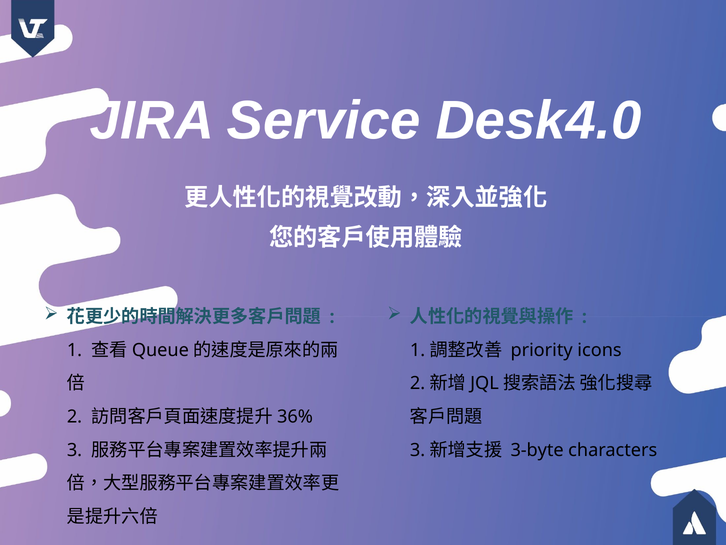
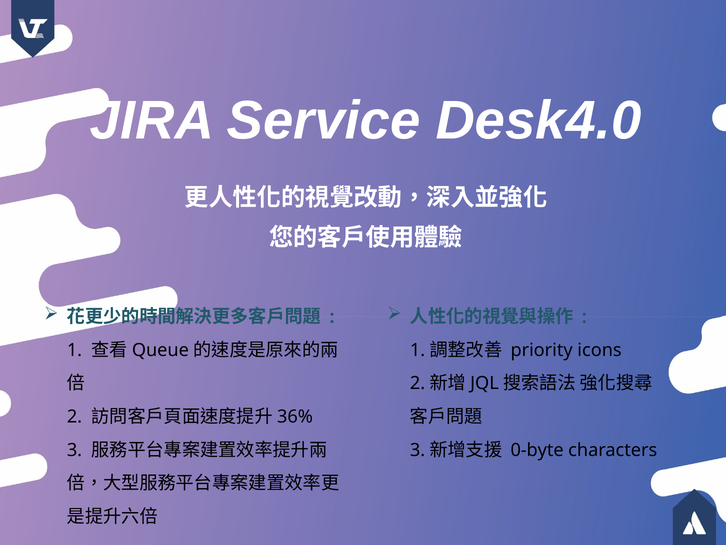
3-byte: 3-byte -> 0-byte
